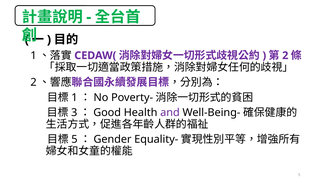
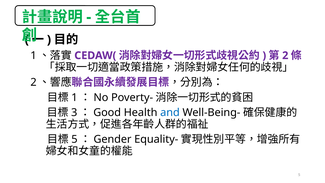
and colour: purple -> blue
